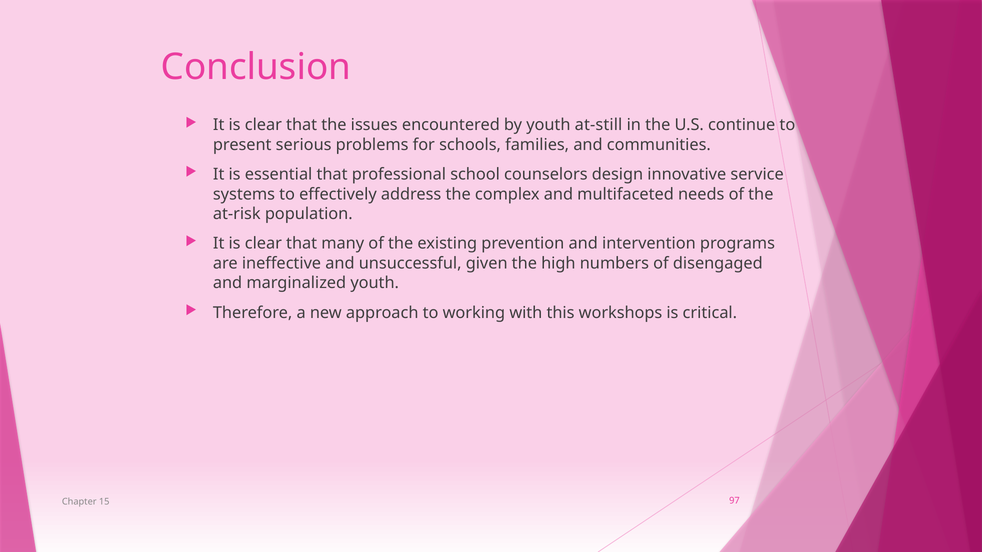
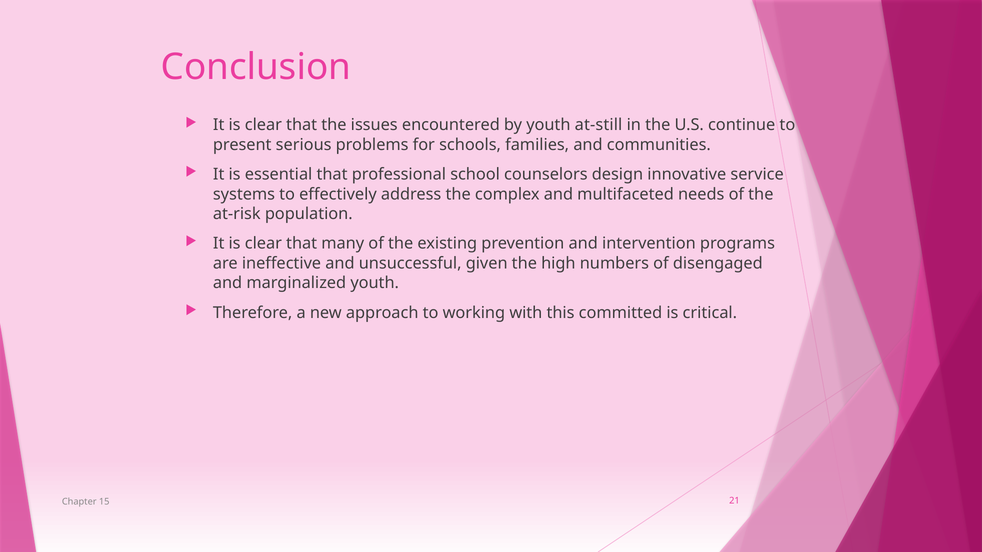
workshops: workshops -> committed
97: 97 -> 21
